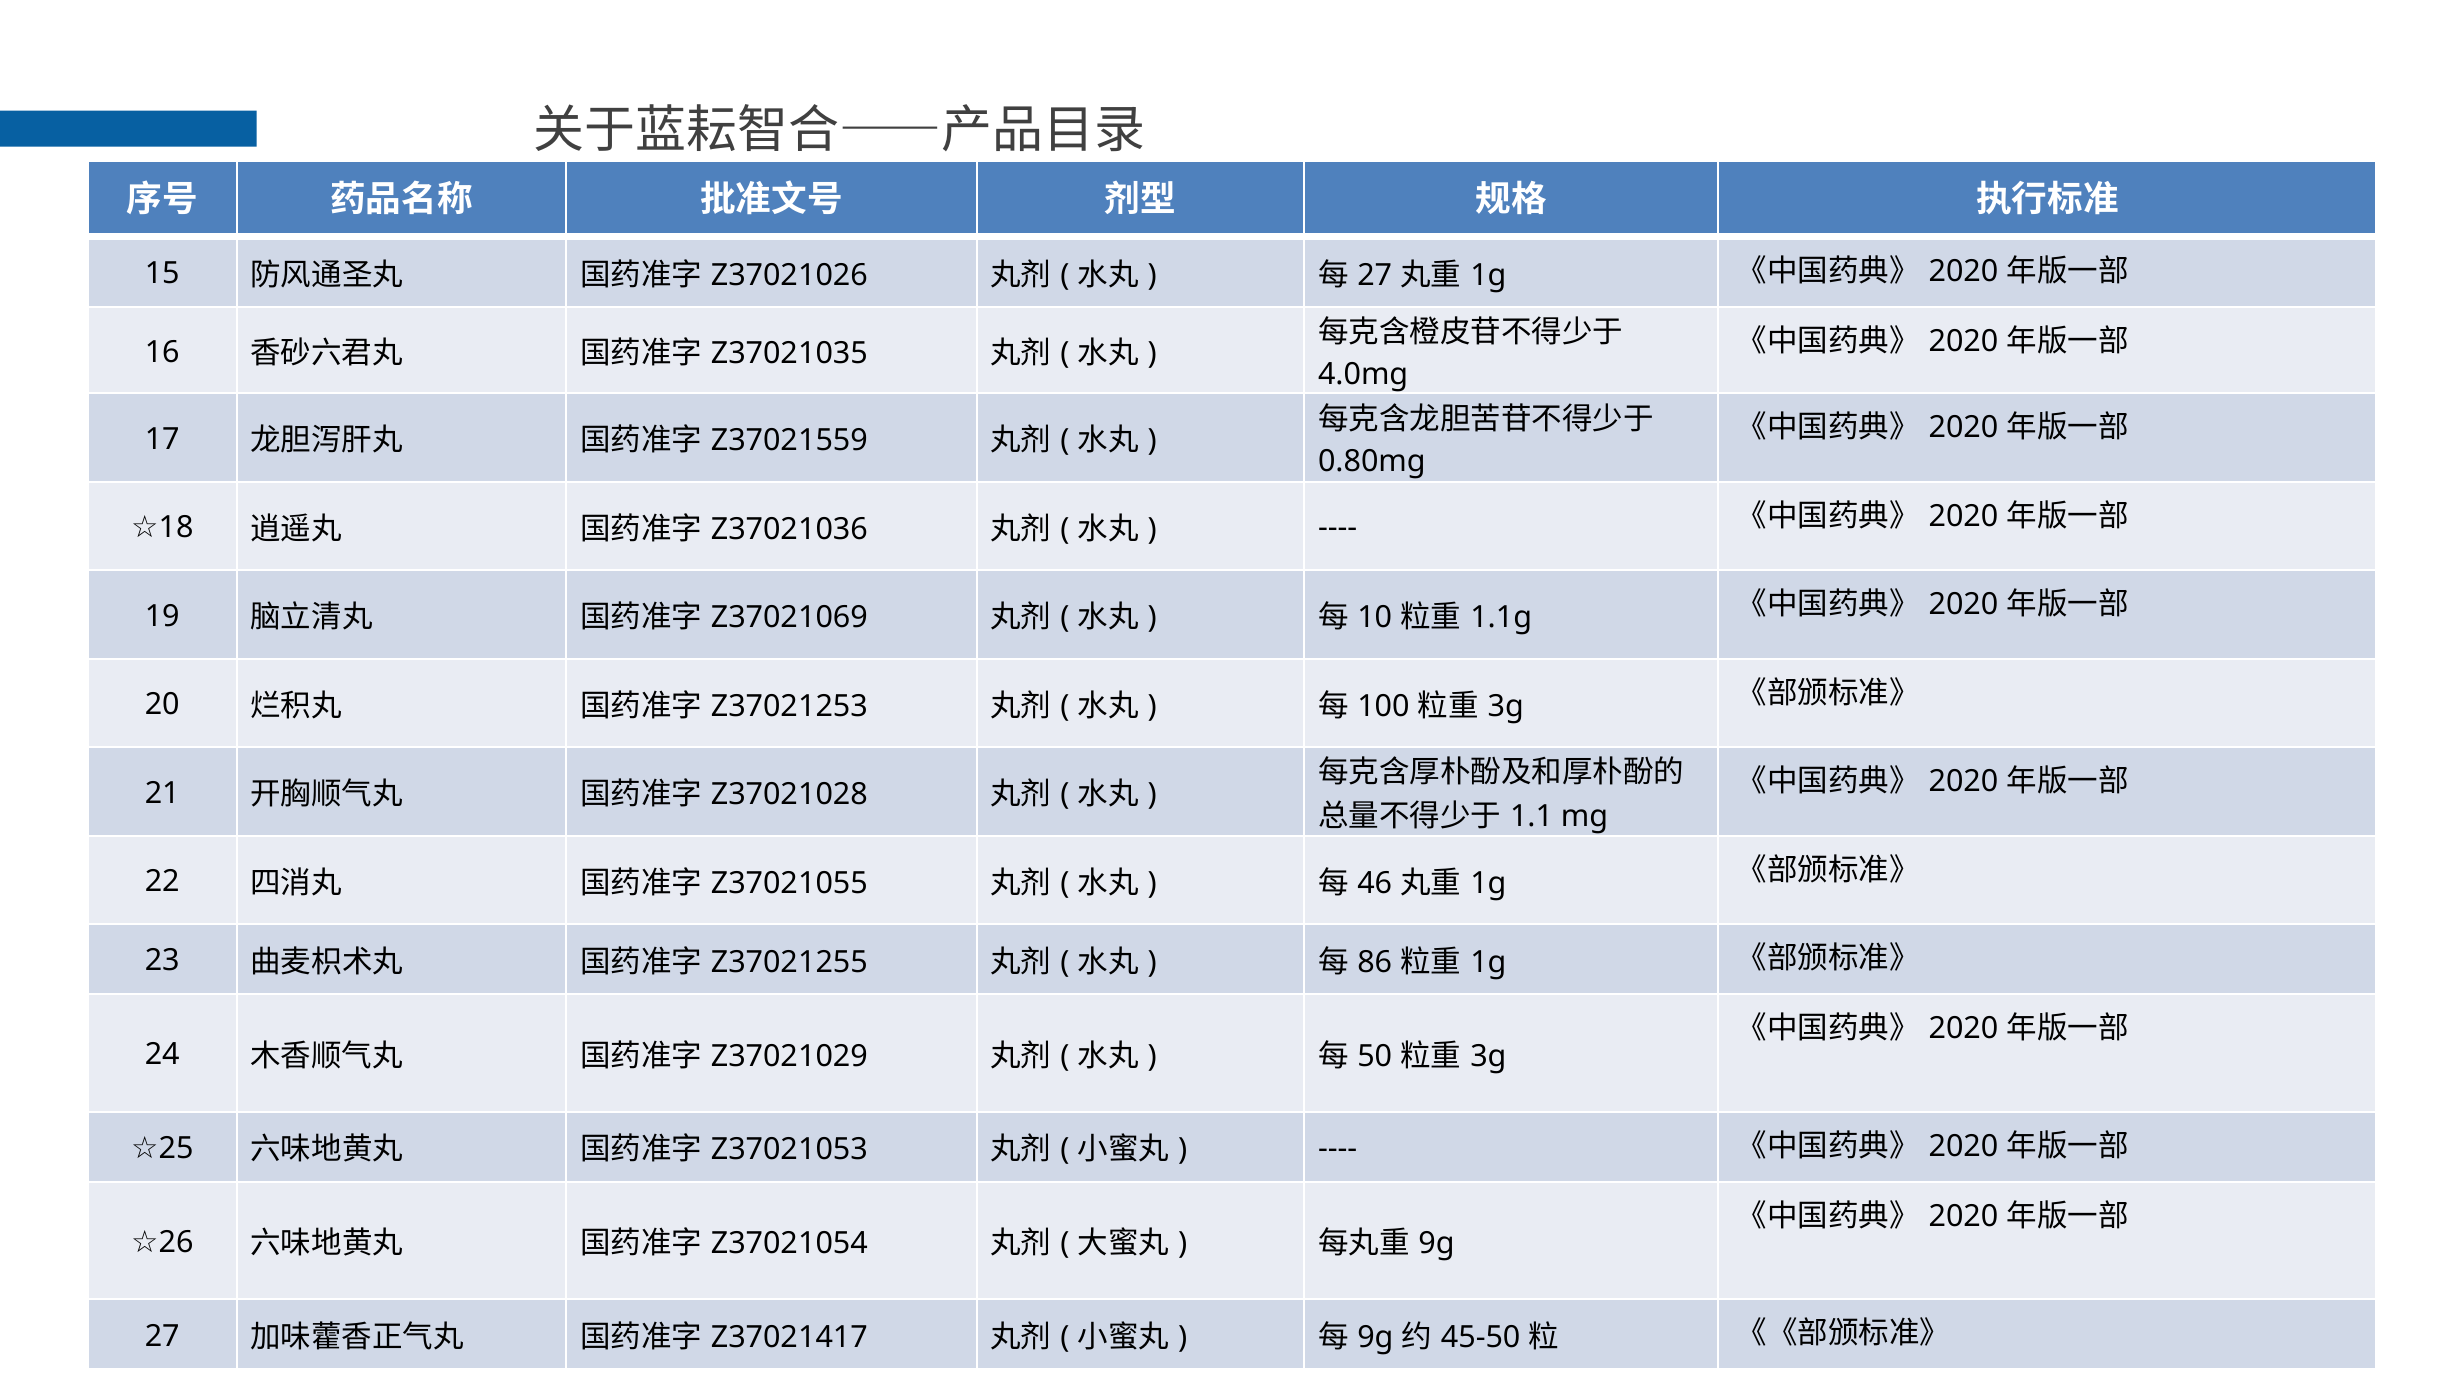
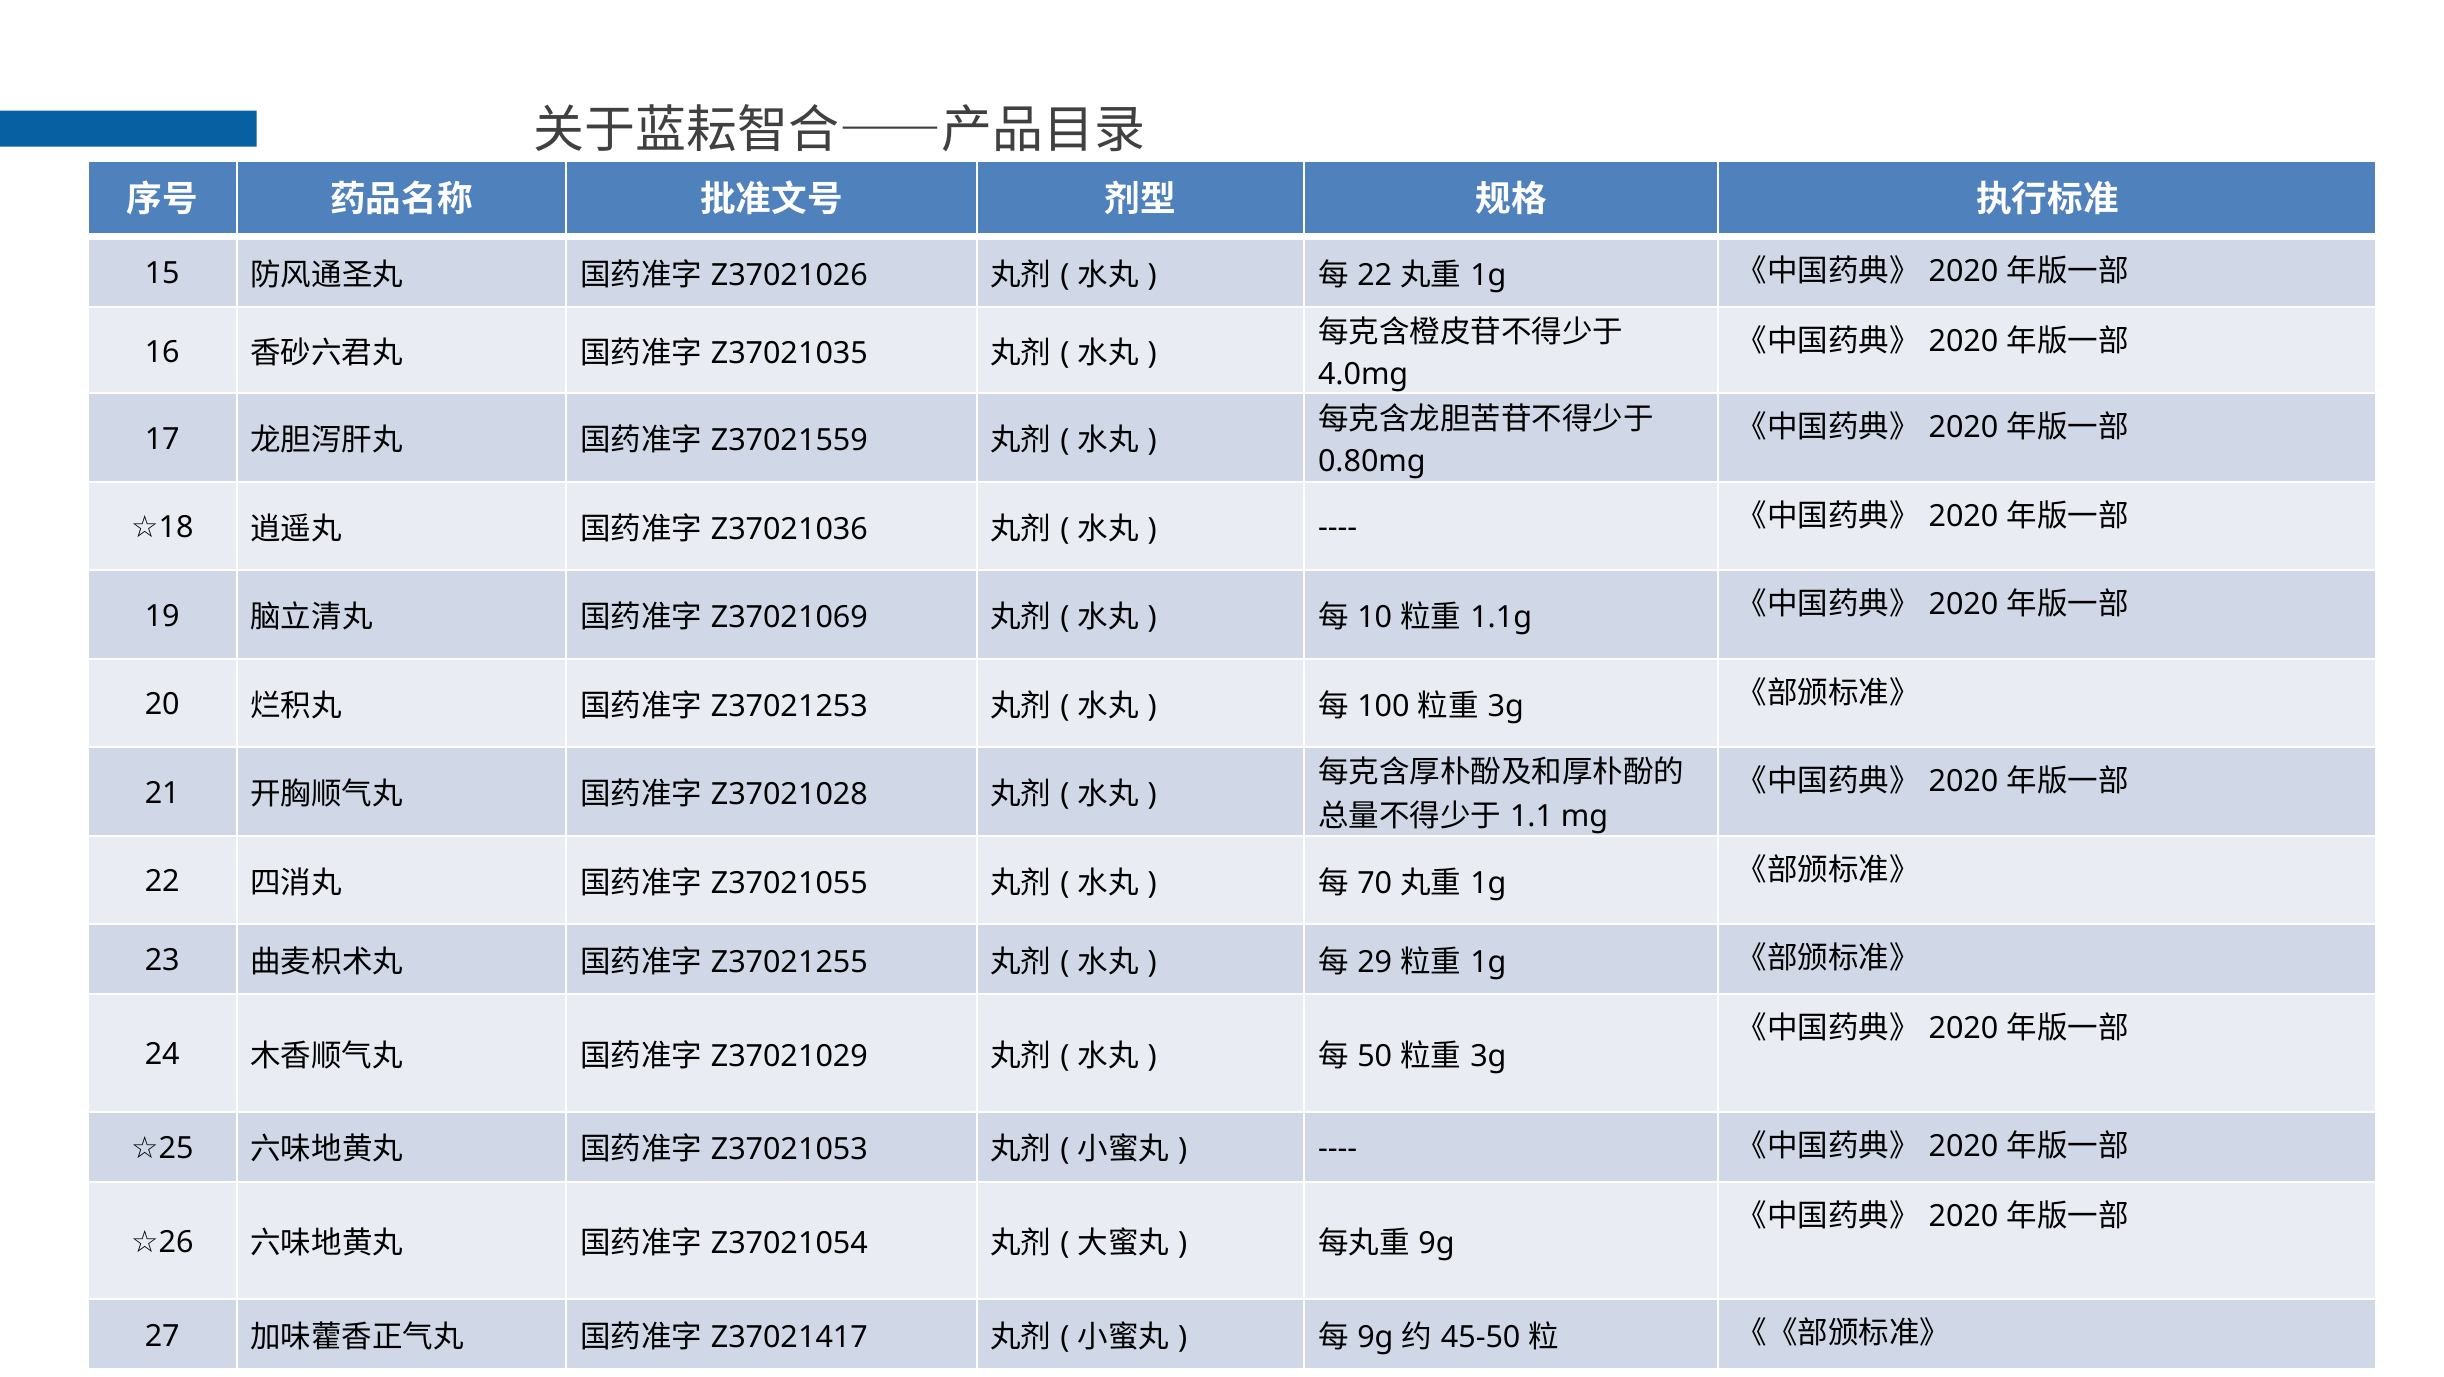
27 at (1375, 275): 27 -> 22
46: 46 -> 70
86: 86 -> 29
